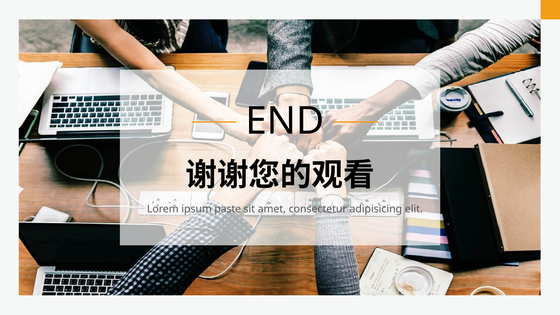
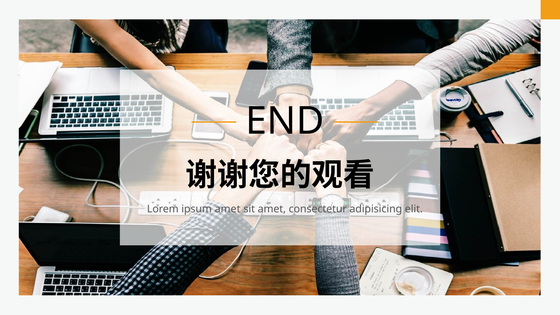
ipsum paste: paste -> amet
